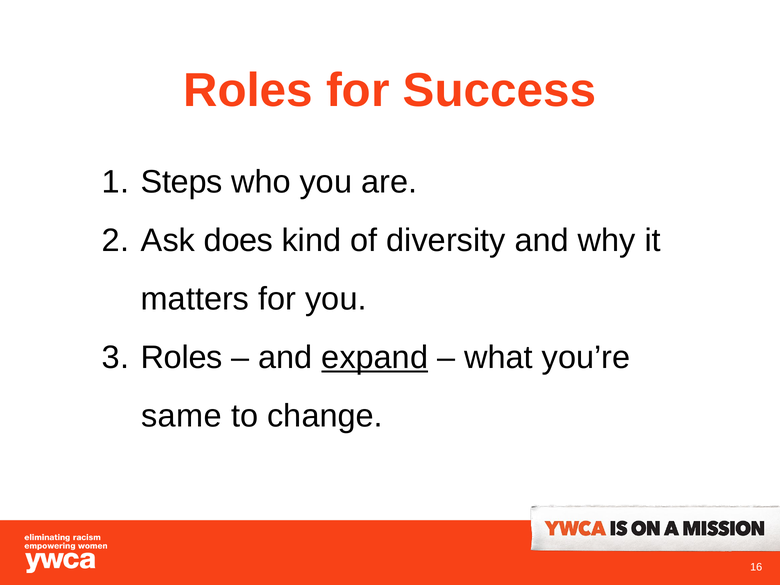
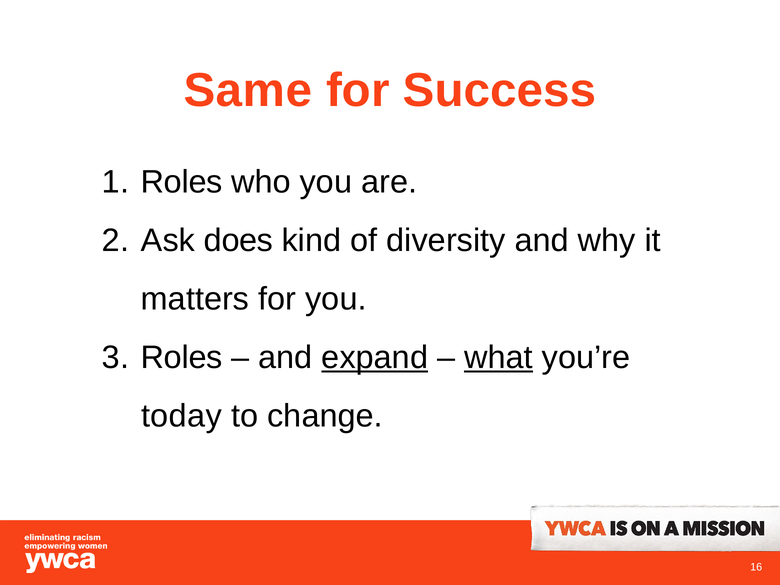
Roles at (248, 90): Roles -> Same
Steps at (182, 182): Steps -> Roles
what underline: none -> present
same: same -> today
